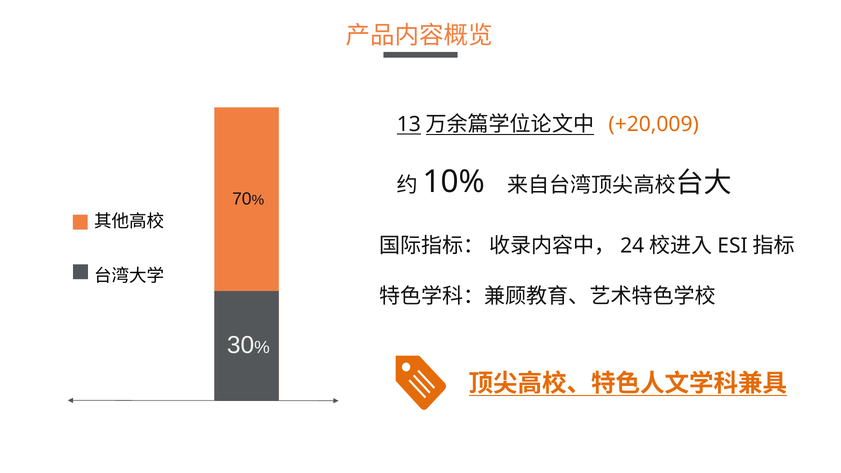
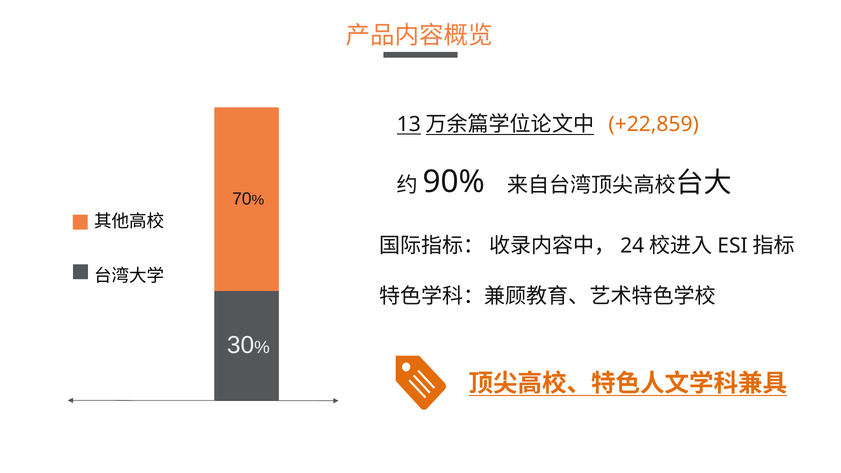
+20,009: +20,009 -> +22,859
10%: 10% -> 90%
